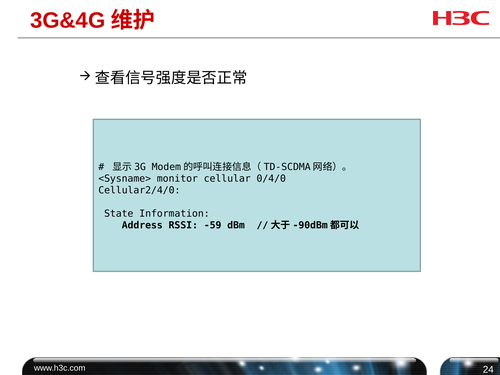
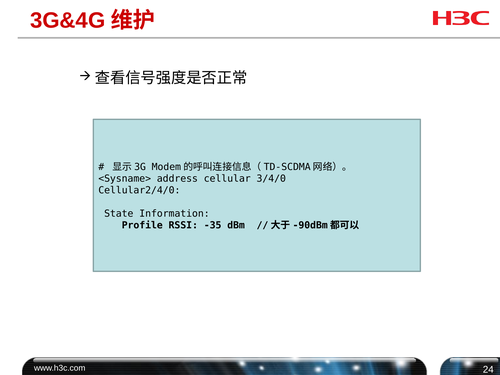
monitor: monitor -> address
0/4/0: 0/4/0 -> 3/4/0
Address: Address -> Profile
-59: -59 -> -35
